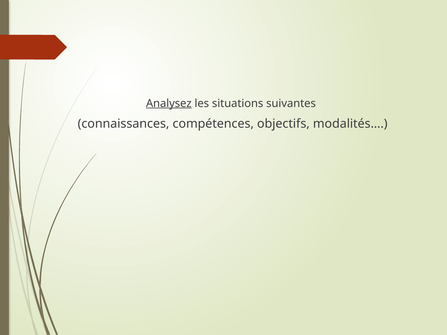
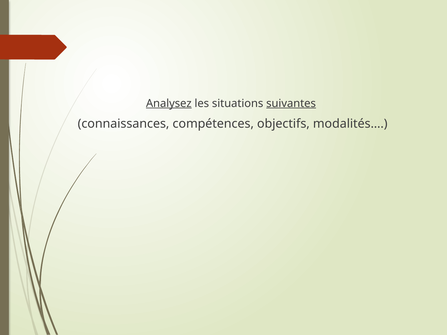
suivantes underline: none -> present
